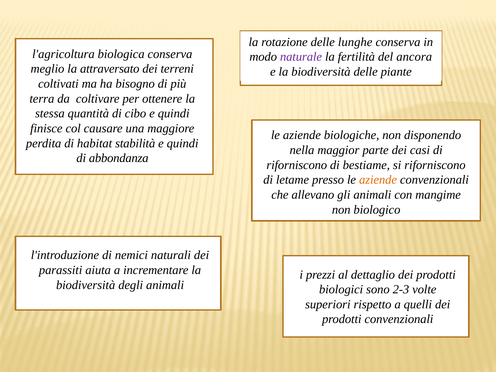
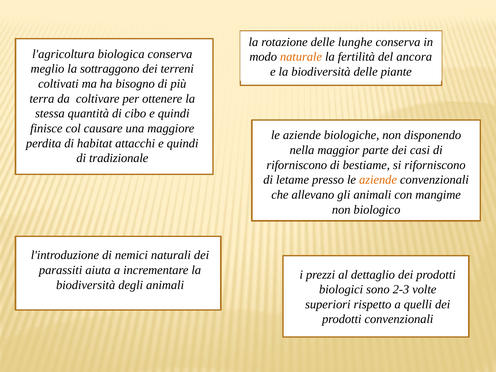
naturale colour: purple -> orange
attraversato: attraversato -> sottraggono
stabilità: stabilità -> attacchi
abbondanza: abbondanza -> tradizionale
